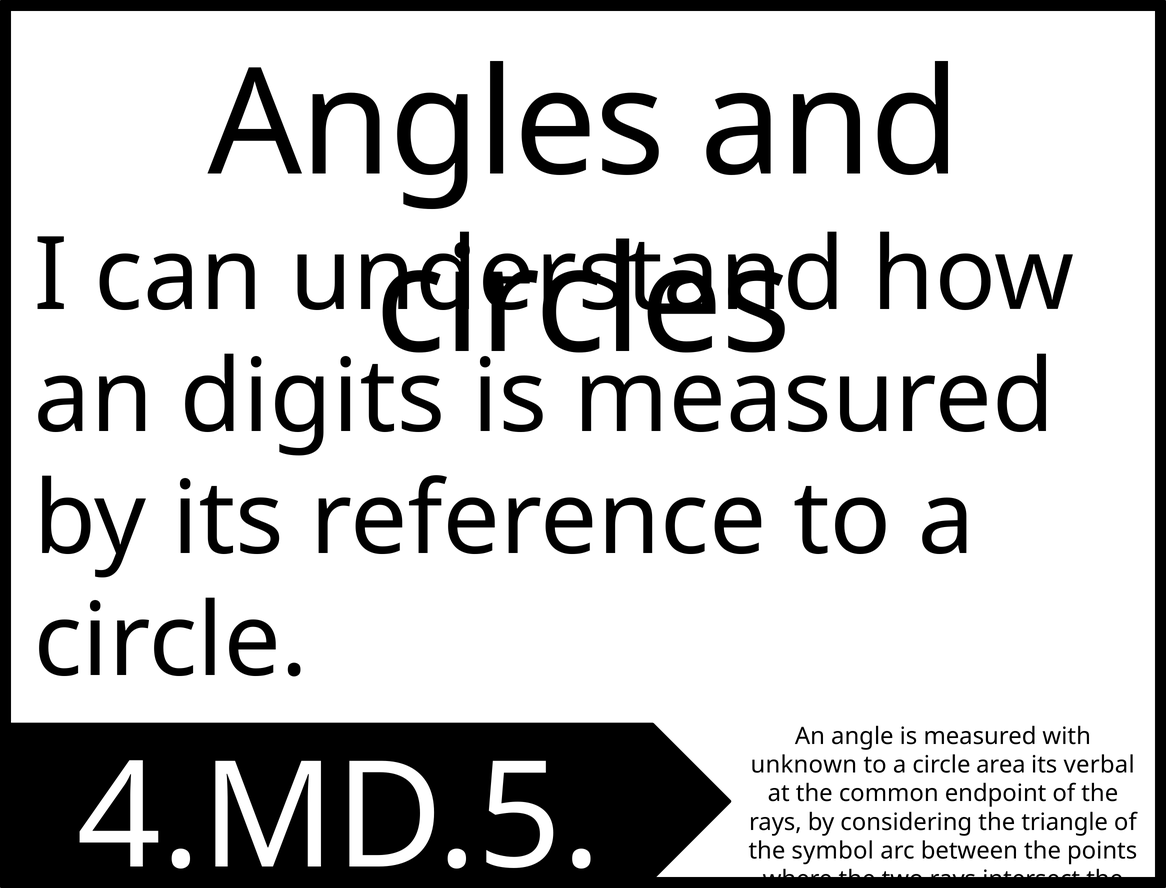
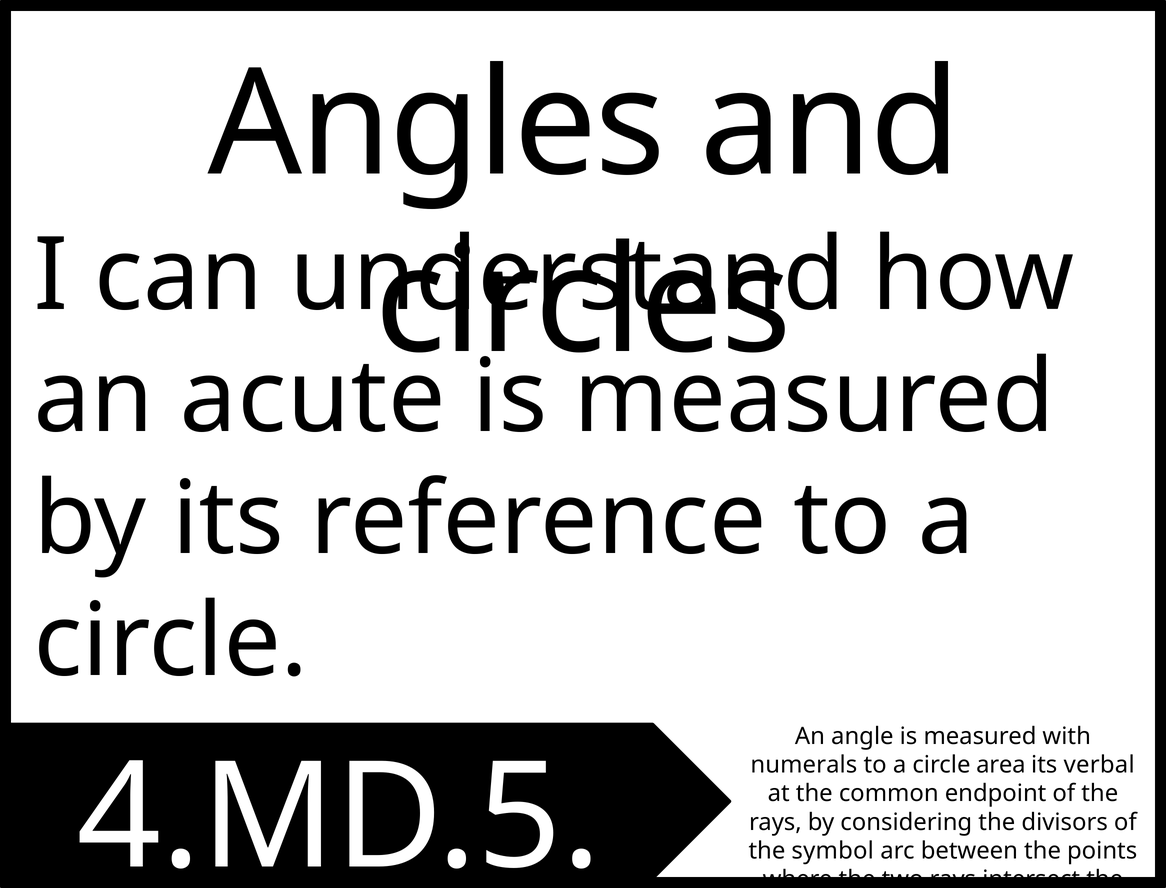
digits: digits -> acute
unknown: unknown -> numerals
triangle: triangle -> divisors
